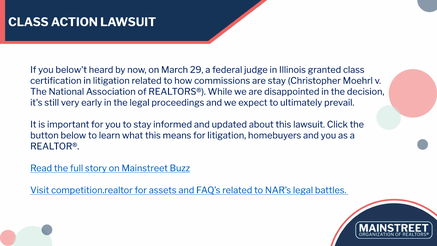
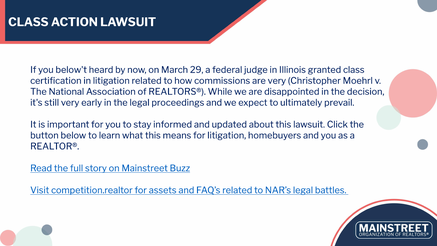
are stay: stay -> very
